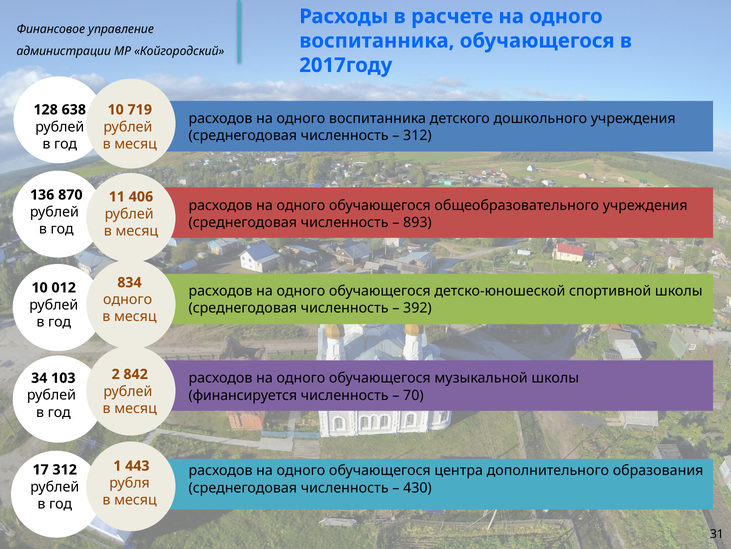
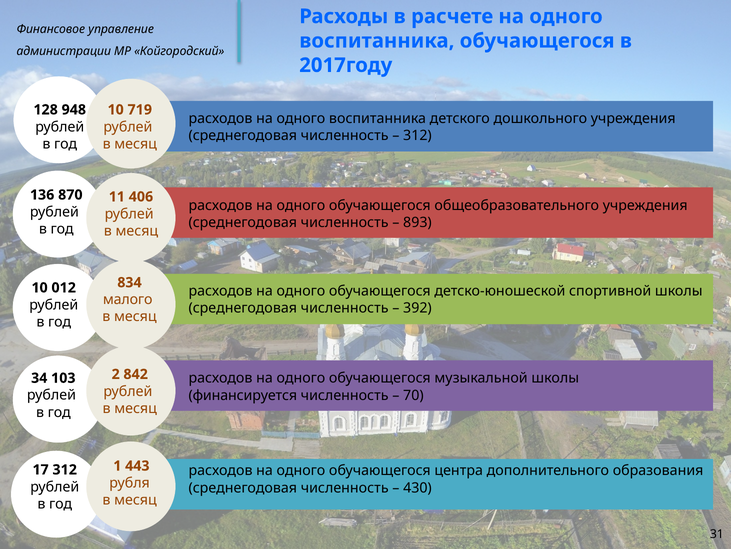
638: 638 -> 948
одного at (128, 299): одного -> малого
